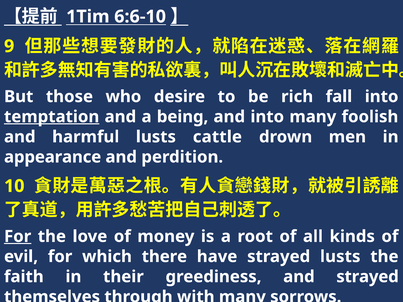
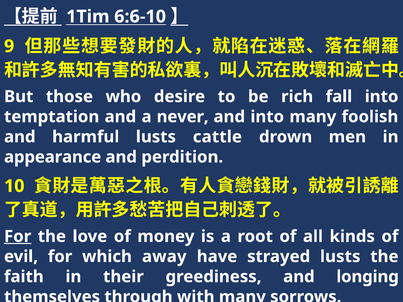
temptation underline: present -> none
being: being -> never
there: there -> away
and strayed: strayed -> longing
